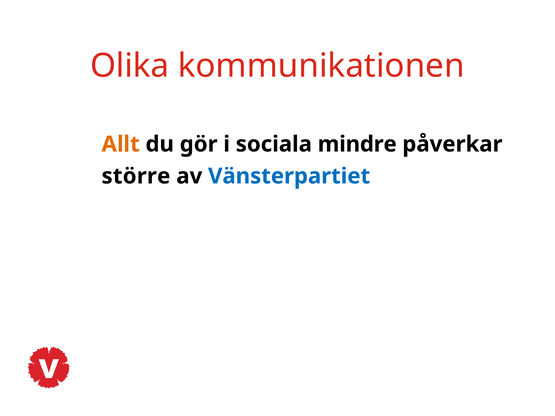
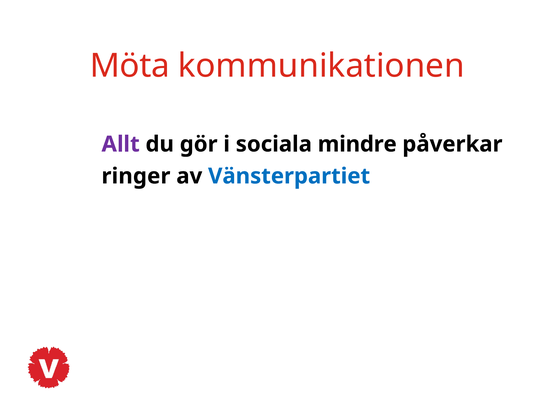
Olika: Olika -> Möta
Allt colour: orange -> purple
större: större -> ringer
